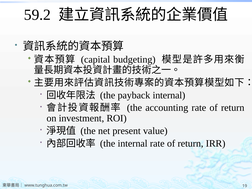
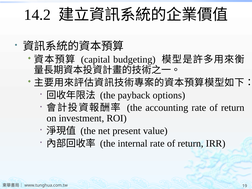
59.2: 59.2 -> 14.2
payback internal: internal -> options
